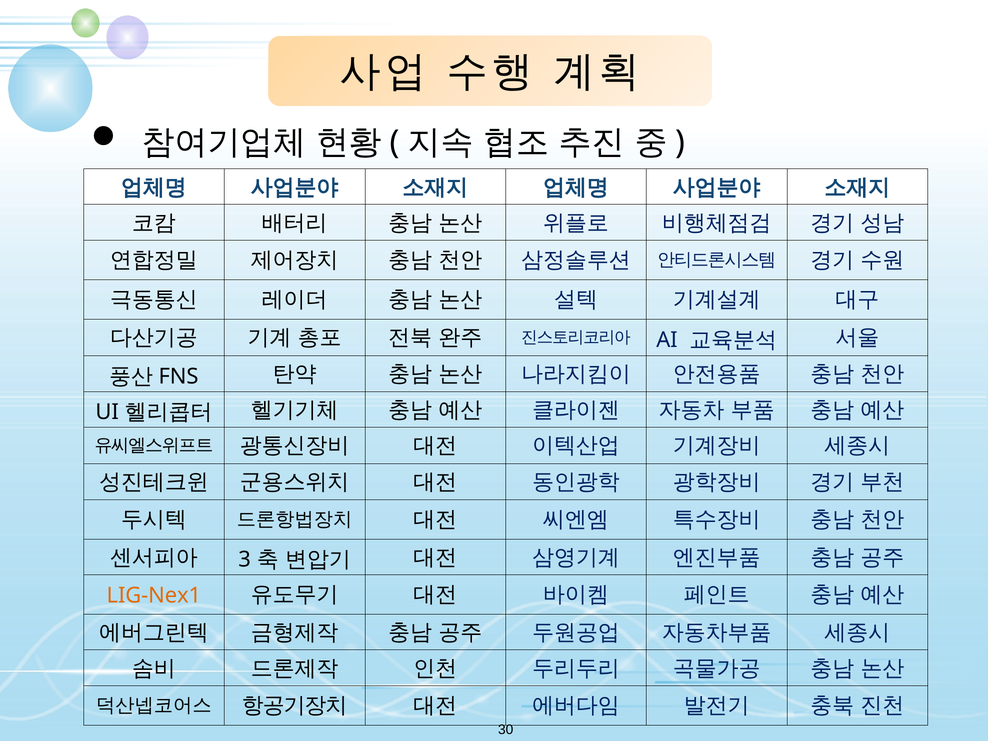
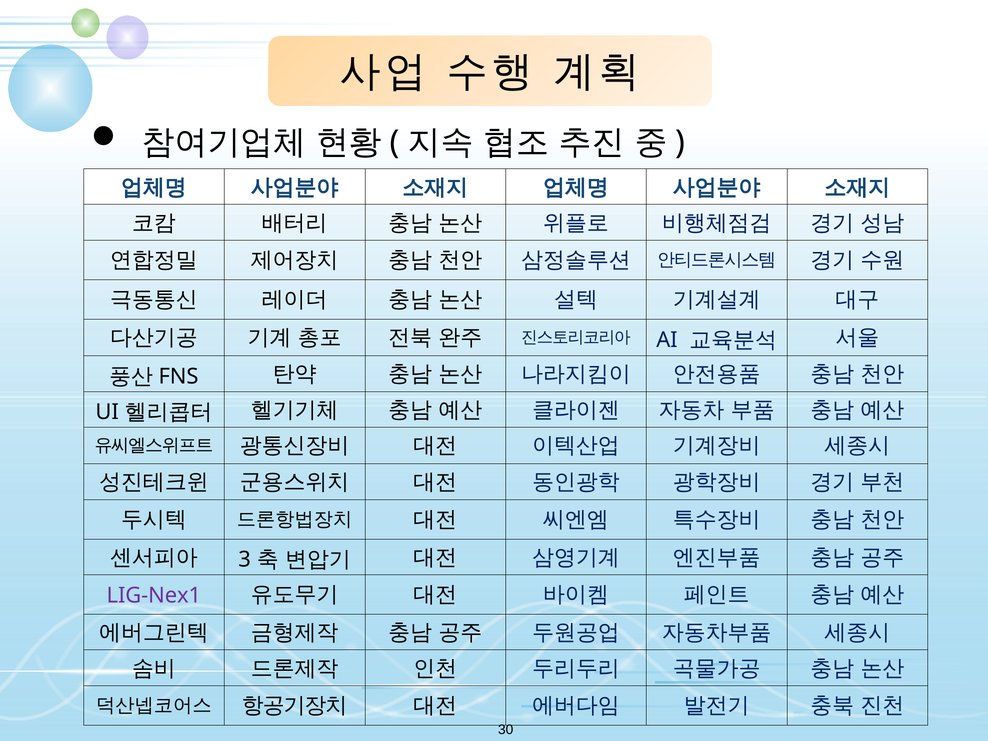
LIG-Nex1 colour: orange -> purple
